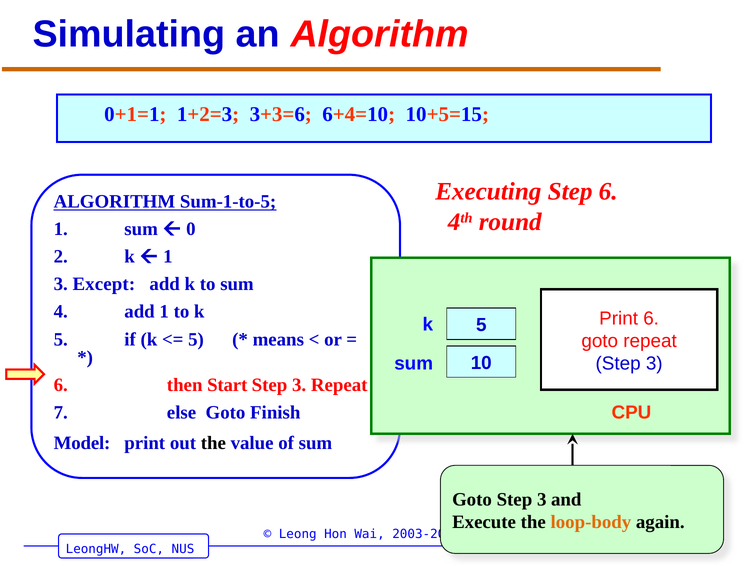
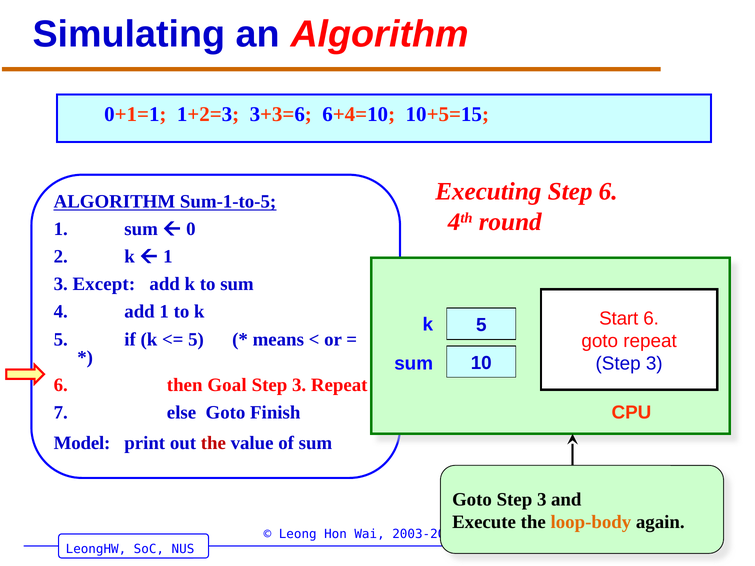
5 Print: Print -> Start
Start: Start -> Goal
the at (213, 443) colour: black -> red
